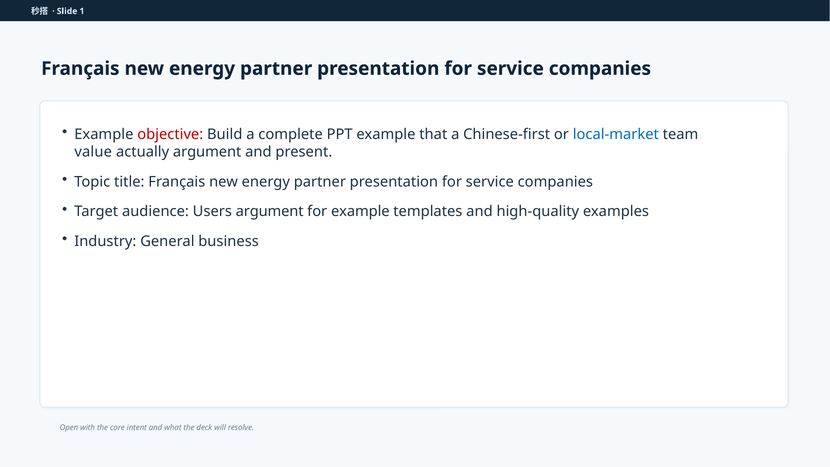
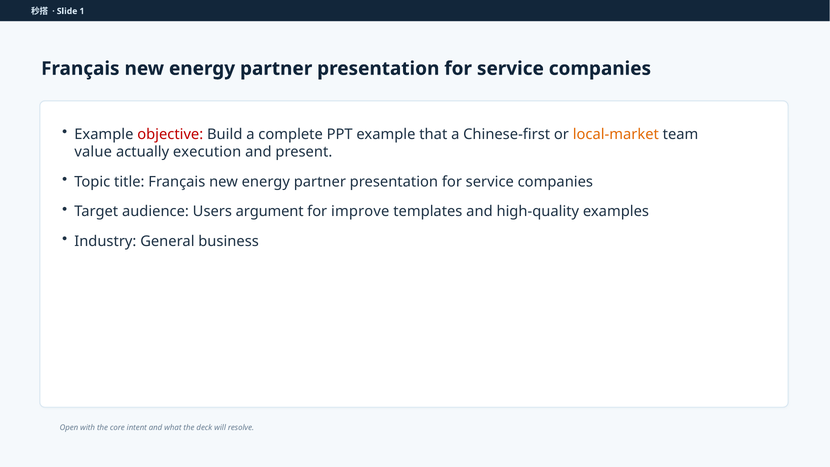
local-market colour: blue -> orange
actually argument: argument -> execution
for example: example -> improve
